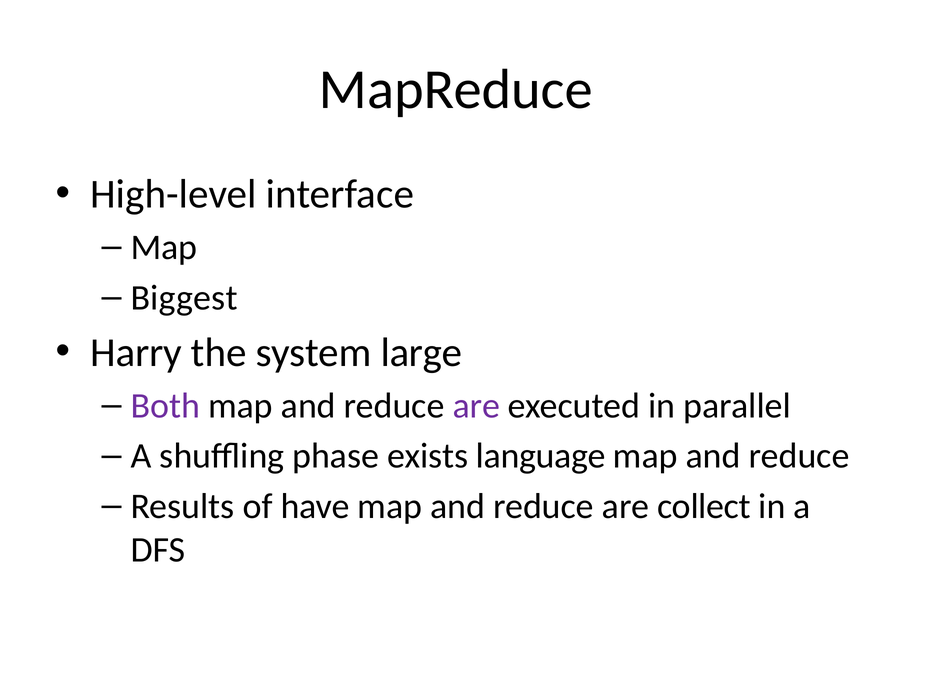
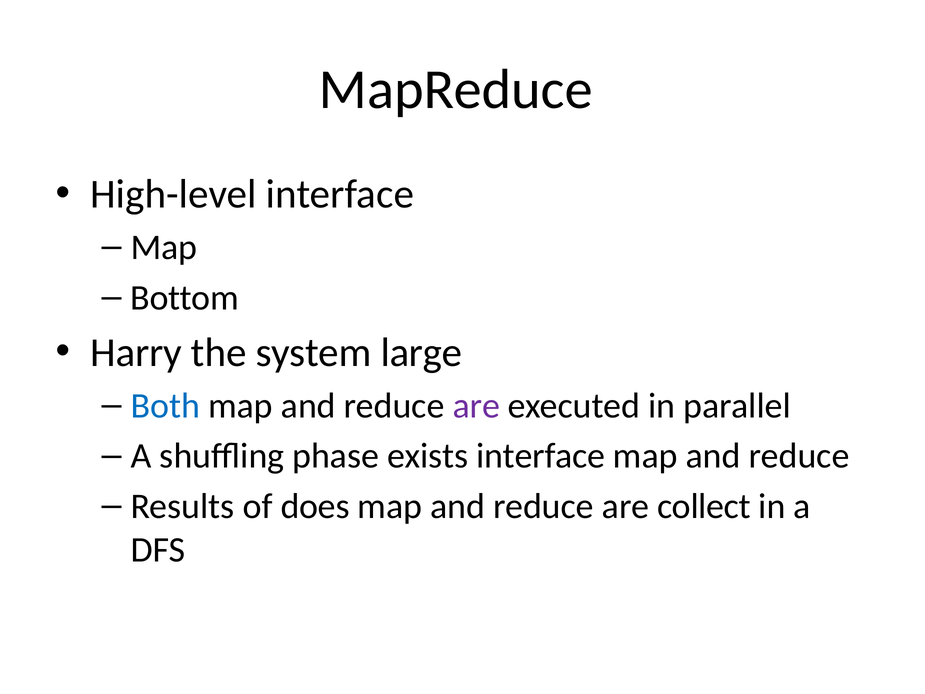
Biggest: Biggest -> Bottom
Both colour: purple -> blue
exists language: language -> interface
have: have -> does
